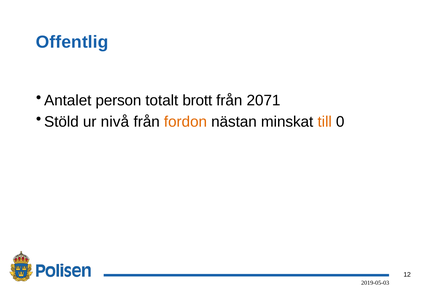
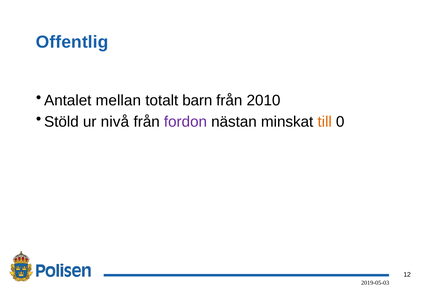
person: person -> mellan
brott: brott -> barn
2071: 2071 -> 2010
fordon colour: orange -> purple
